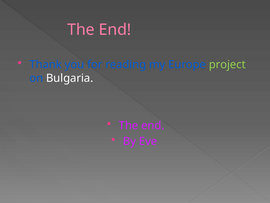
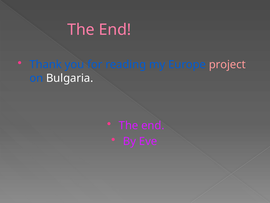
project colour: light green -> pink
